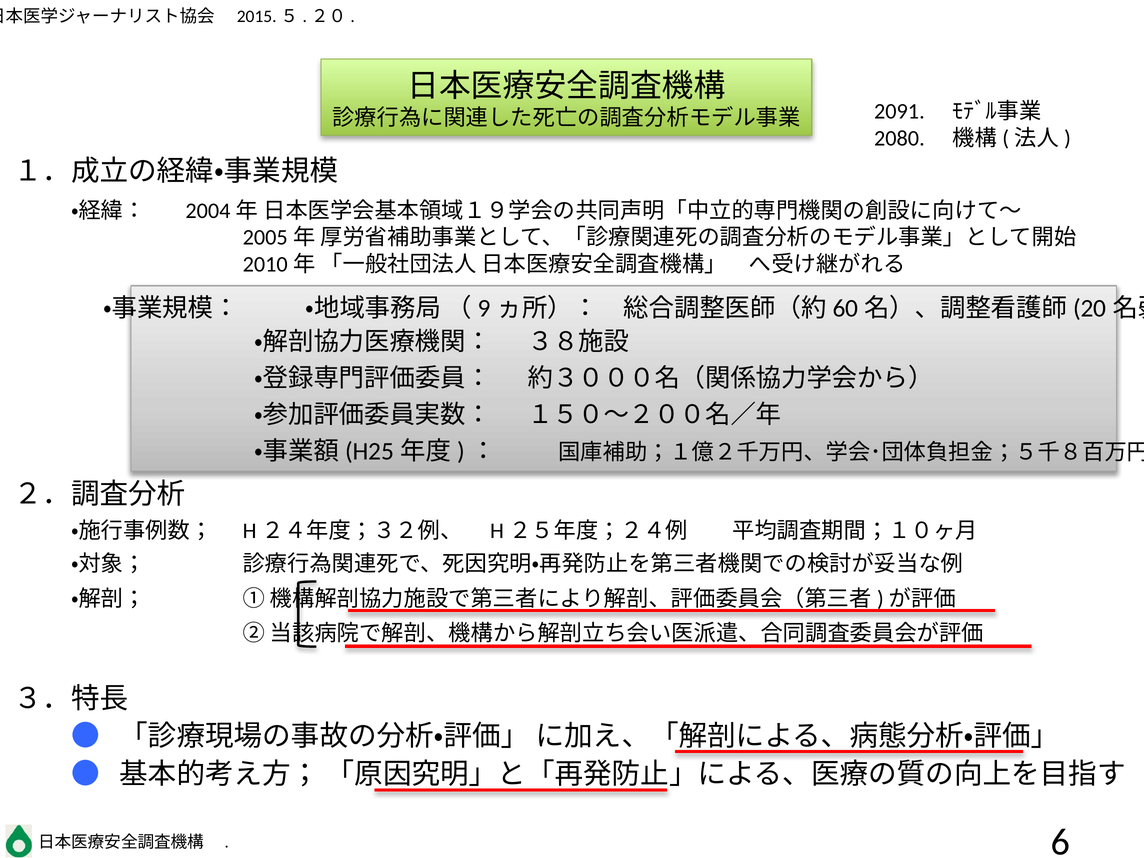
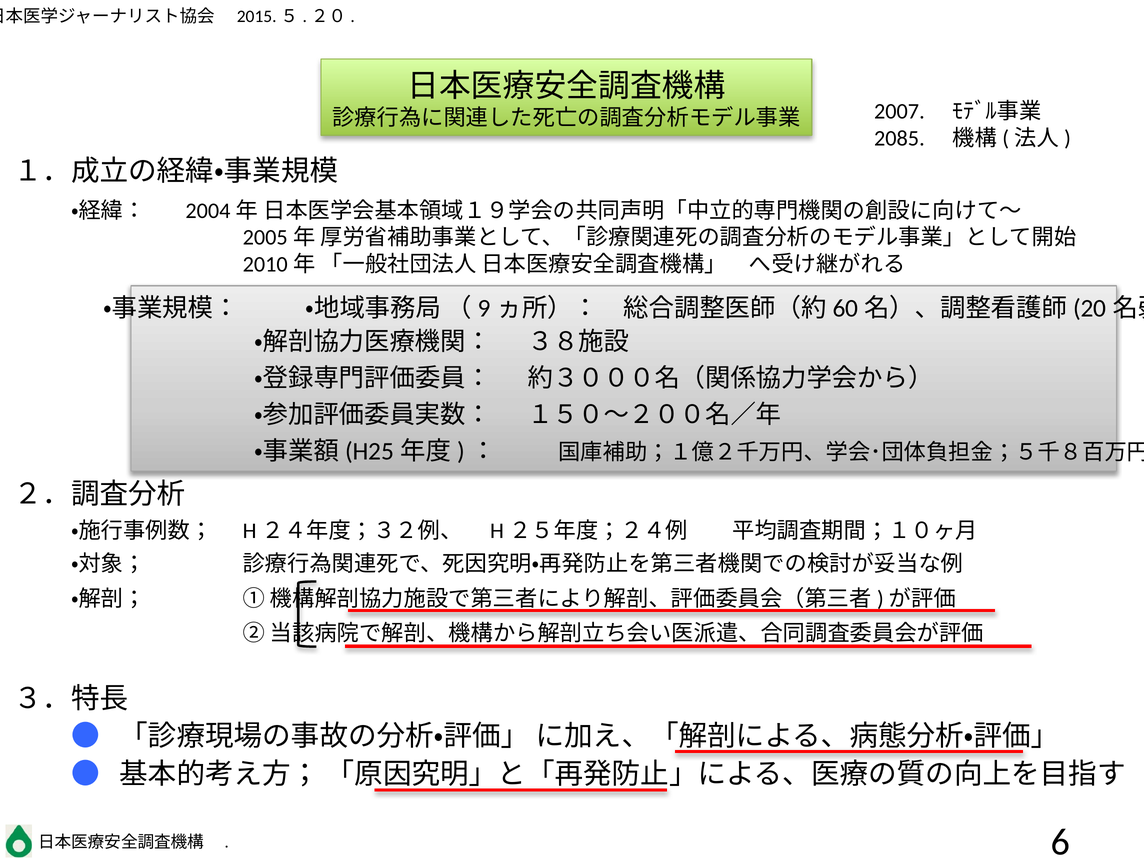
2091: 2091 -> 2007
2080: 2080 -> 2085
